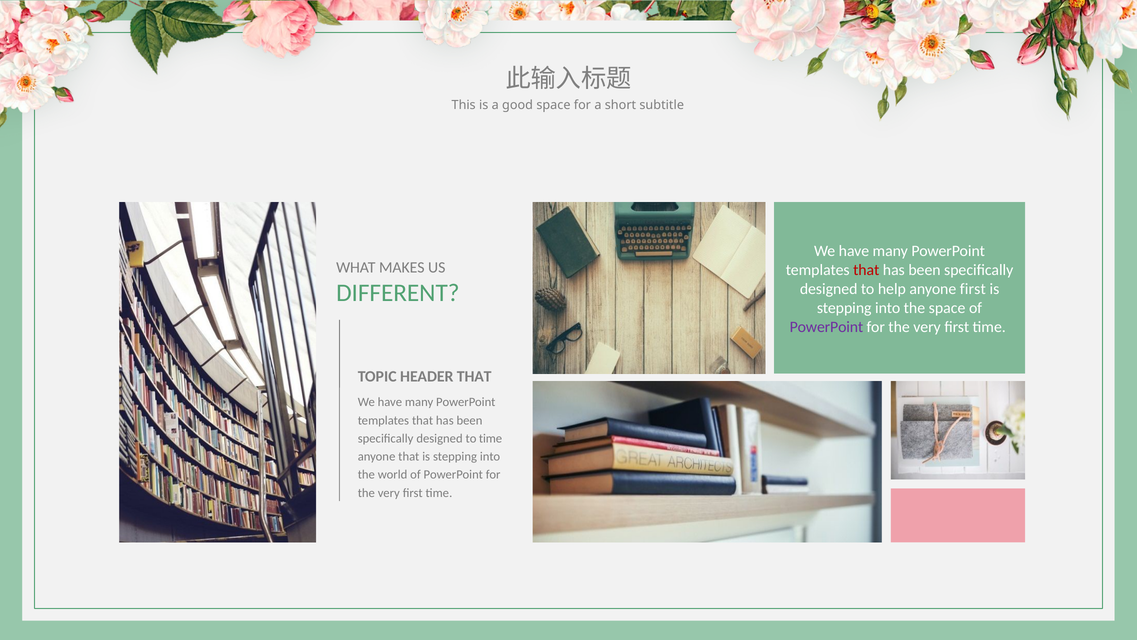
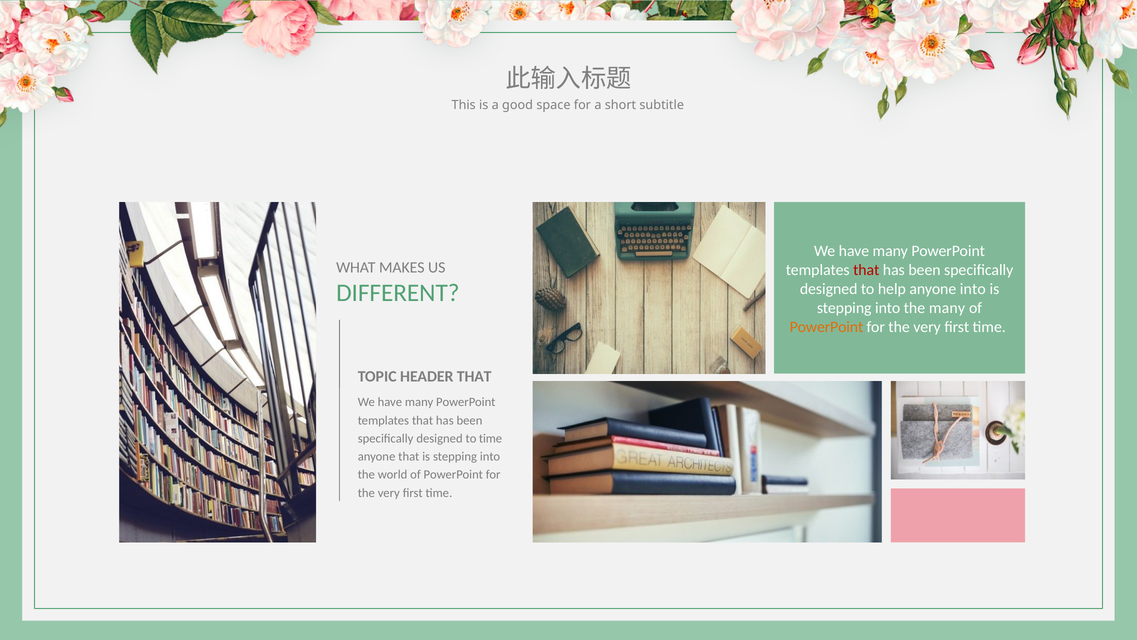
anyone first: first -> into
the space: space -> many
PowerPoint at (826, 327) colour: purple -> orange
